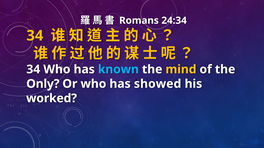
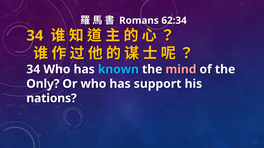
24:34: 24:34 -> 62:34
mind colour: yellow -> pink
showed: showed -> support
worked: worked -> nations
